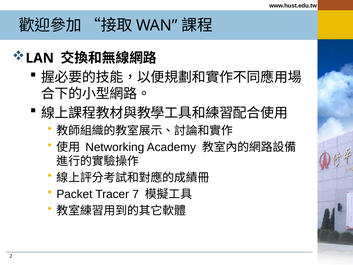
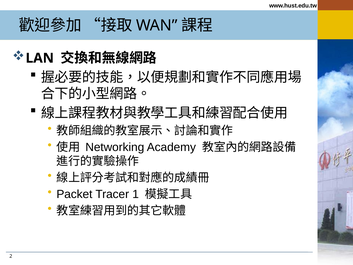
7: 7 -> 1
